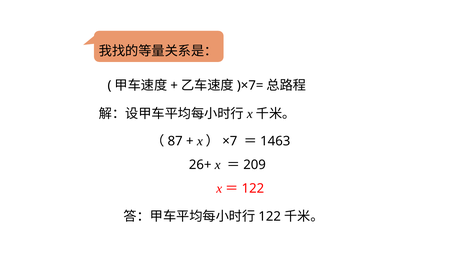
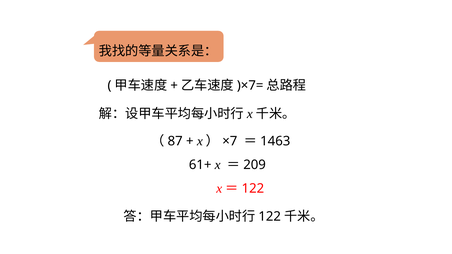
26+: 26+ -> 61+
